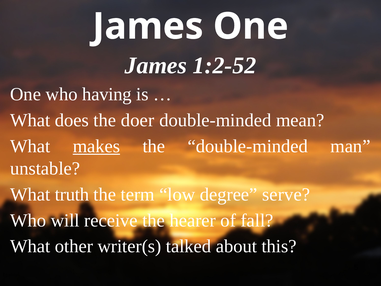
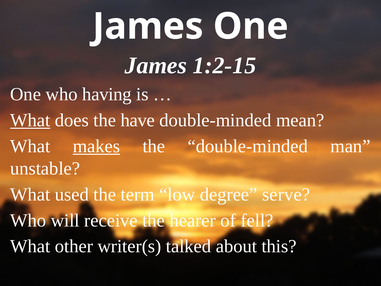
1:2-52: 1:2-52 -> 1:2-15
What at (30, 120) underline: none -> present
doer: doer -> have
truth: truth -> used
fall: fall -> fell
